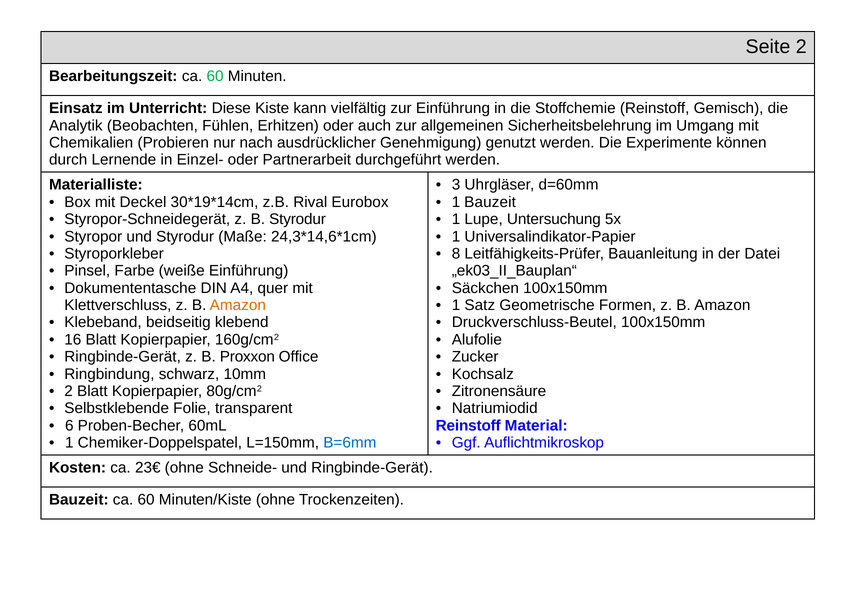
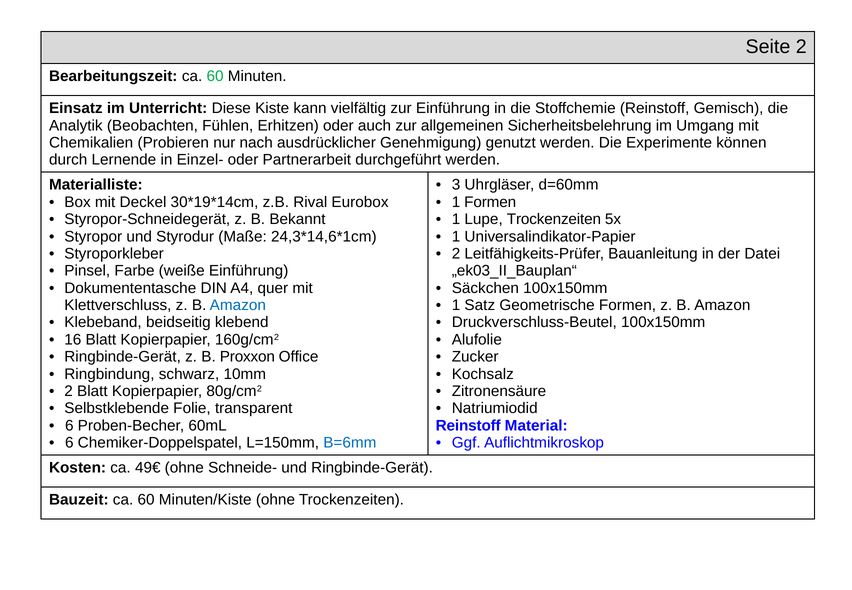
1 Bauzeit: Bauzeit -> Formen
B Styrodur: Styrodur -> Bekannt
Lupe Untersuchung: Untersuchung -> Trockenzeiten
8 at (456, 254): 8 -> 2
Amazon at (238, 305) colour: orange -> blue
1 at (69, 443): 1 -> 6
23€: 23€ -> 49€
